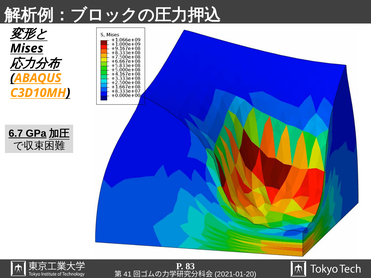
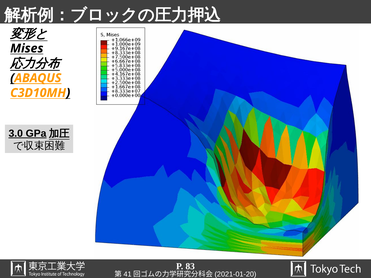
6.7: 6.7 -> 3.0
